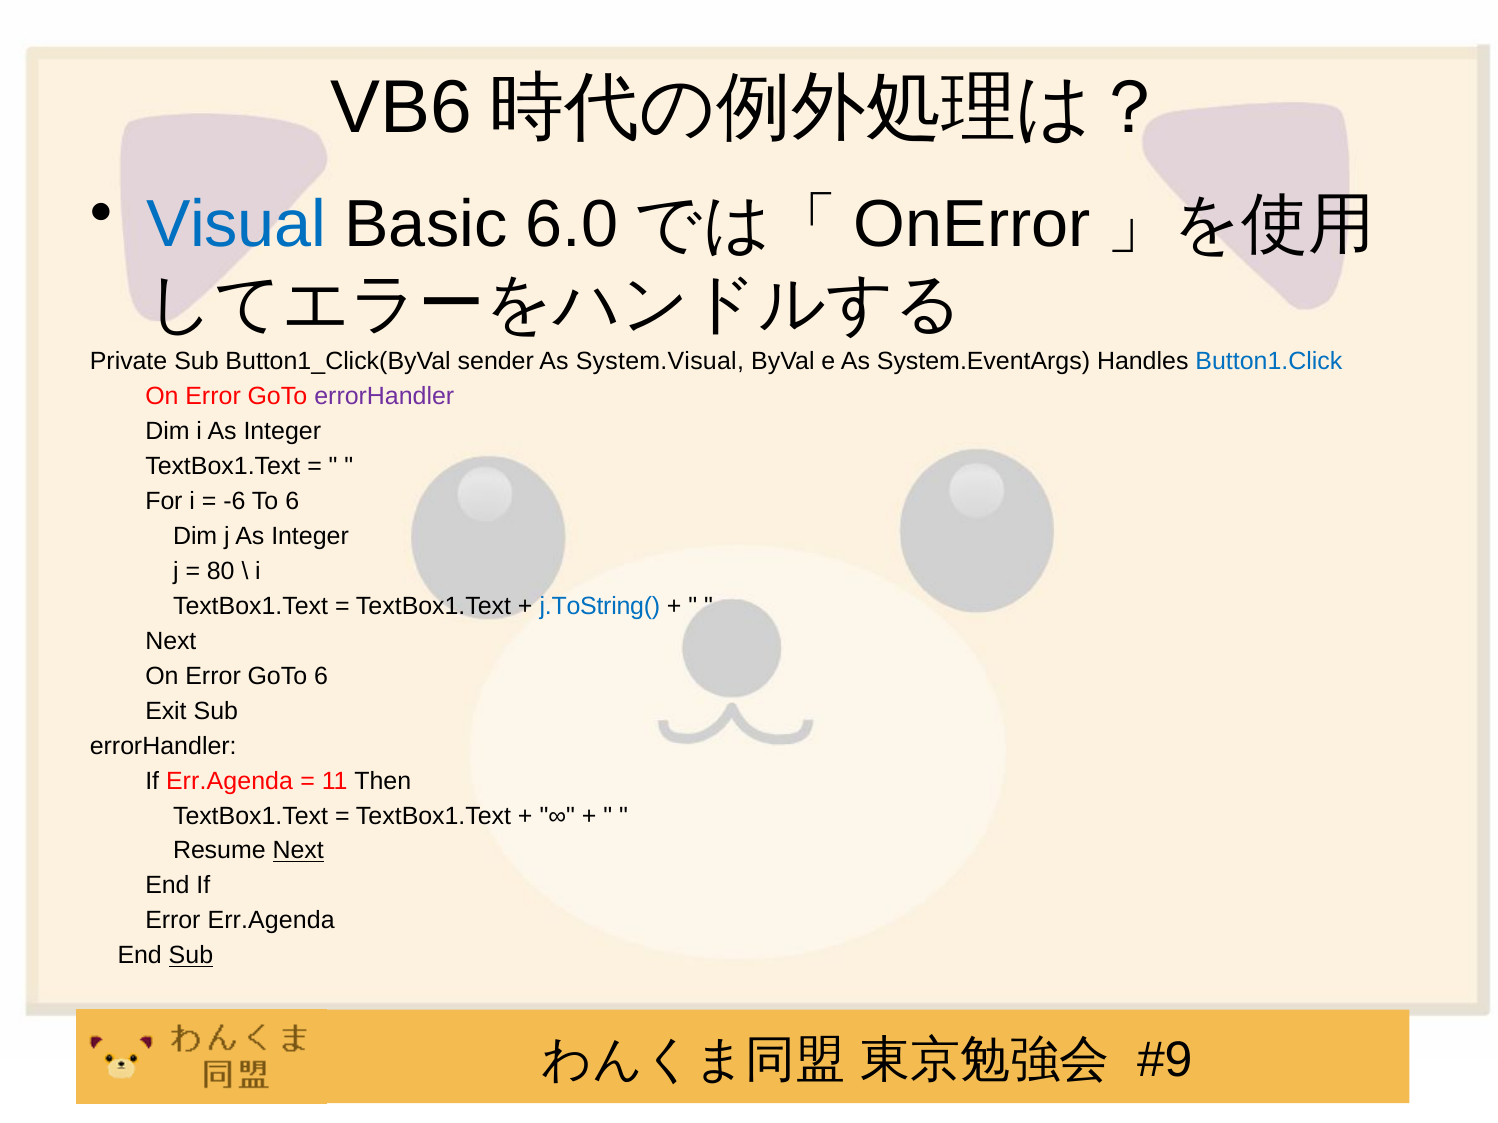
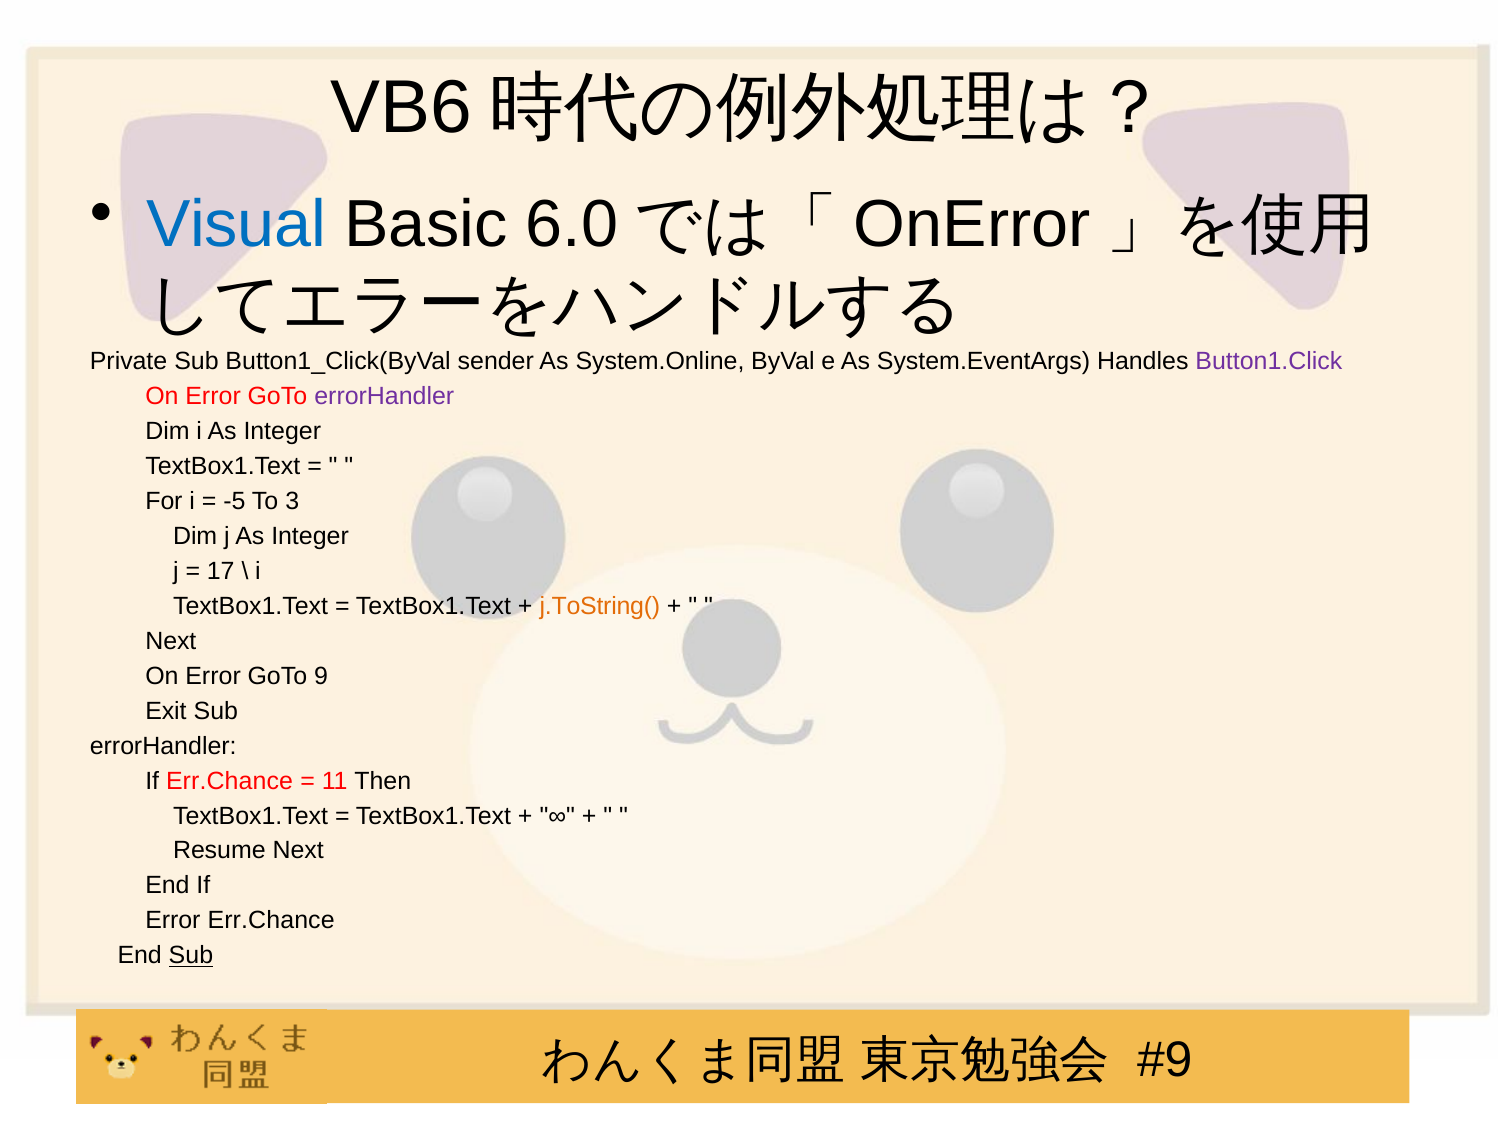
System.Visual: System.Visual -> System.Online
Button1.Click colour: blue -> purple
-6: -6 -> -5
To 6: 6 -> 3
80: 80 -> 17
j.ToString( colour: blue -> orange
GoTo 6: 6 -> 9
If Err.Agenda: Err.Agenda -> Err.Chance
Next at (298, 851) underline: present -> none
Error Err.Agenda: Err.Agenda -> Err.Chance
